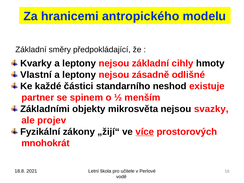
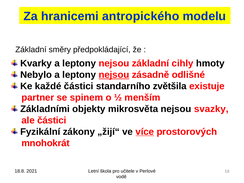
Vlastní: Vlastní -> Nebylo
nejsou at (114, 75) underline: none -> present
neshod: neshod -> zvětšila
ale projev: projev -> částici
